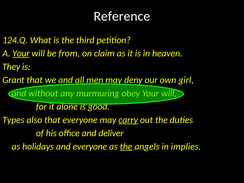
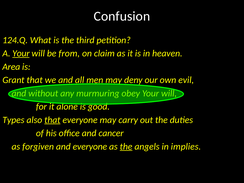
Reference: Reference -> Confusion
They: They -> Area
girl: girl -> evil
that at (52, 120) underline: none -> present
carry underline: present -> none
deliver: deliver -> cancer
holidays: holidays -> forgiven
